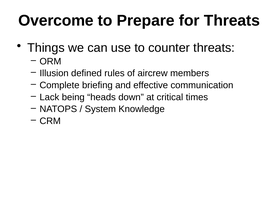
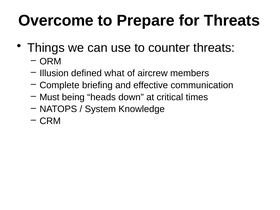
rules: rules -> what
Lack: Lack -> Must
